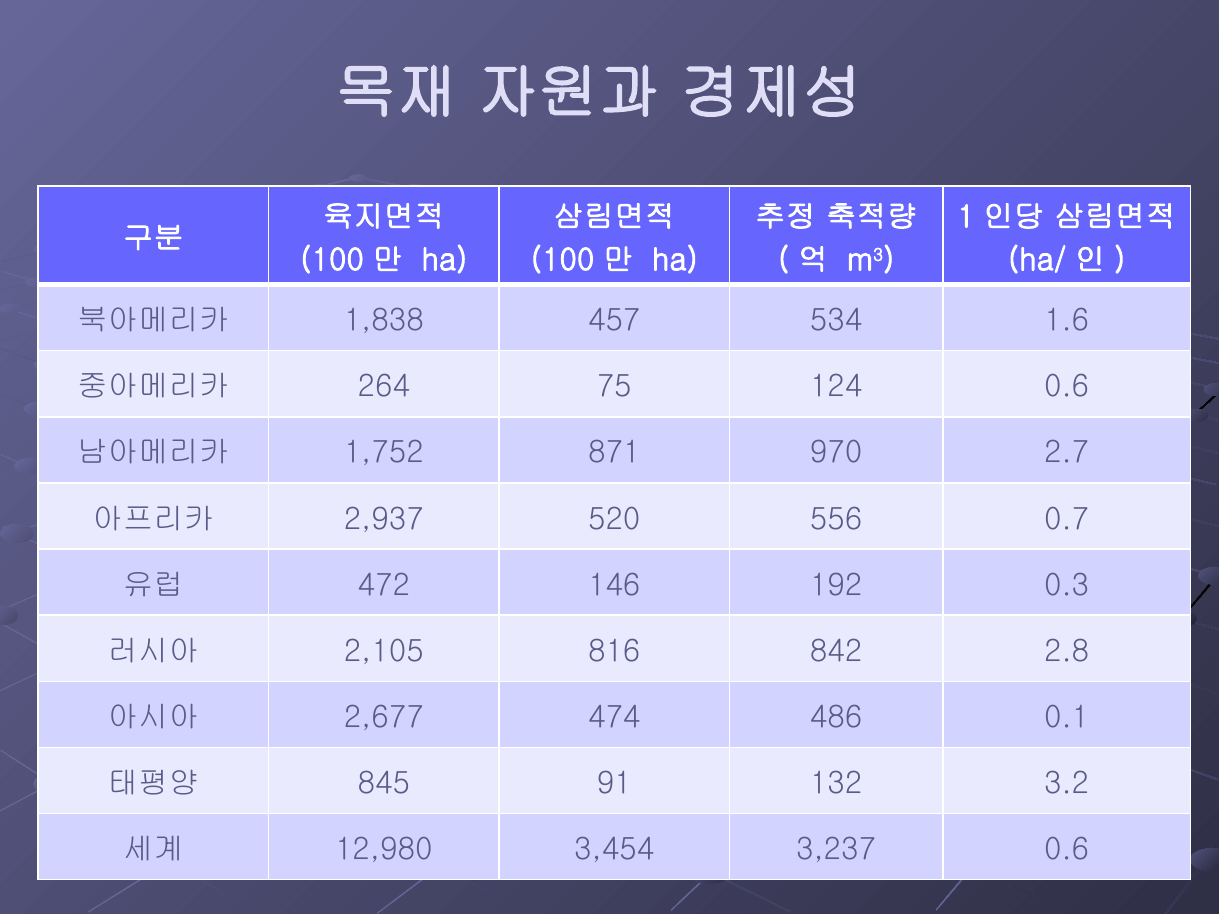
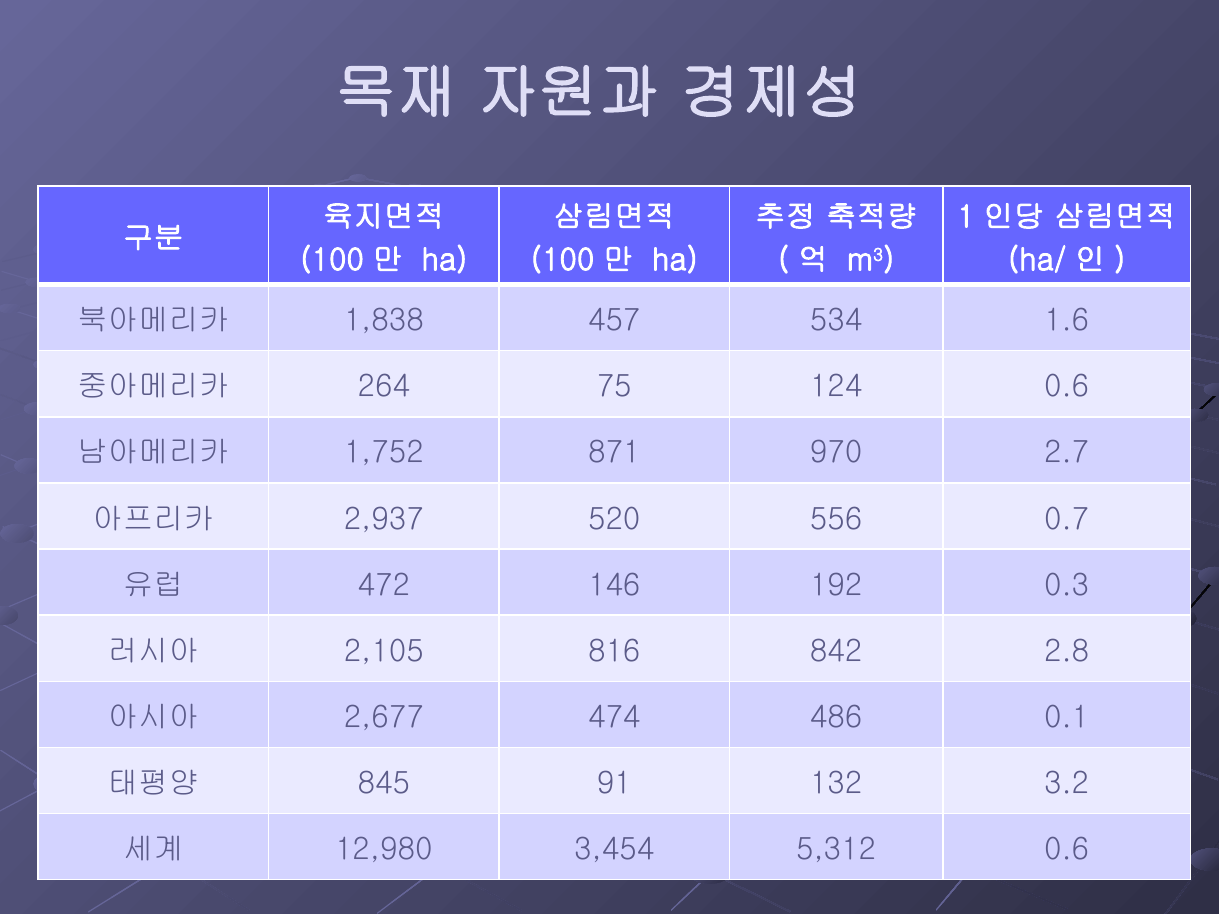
3,237: 3,237 -> 5,312
